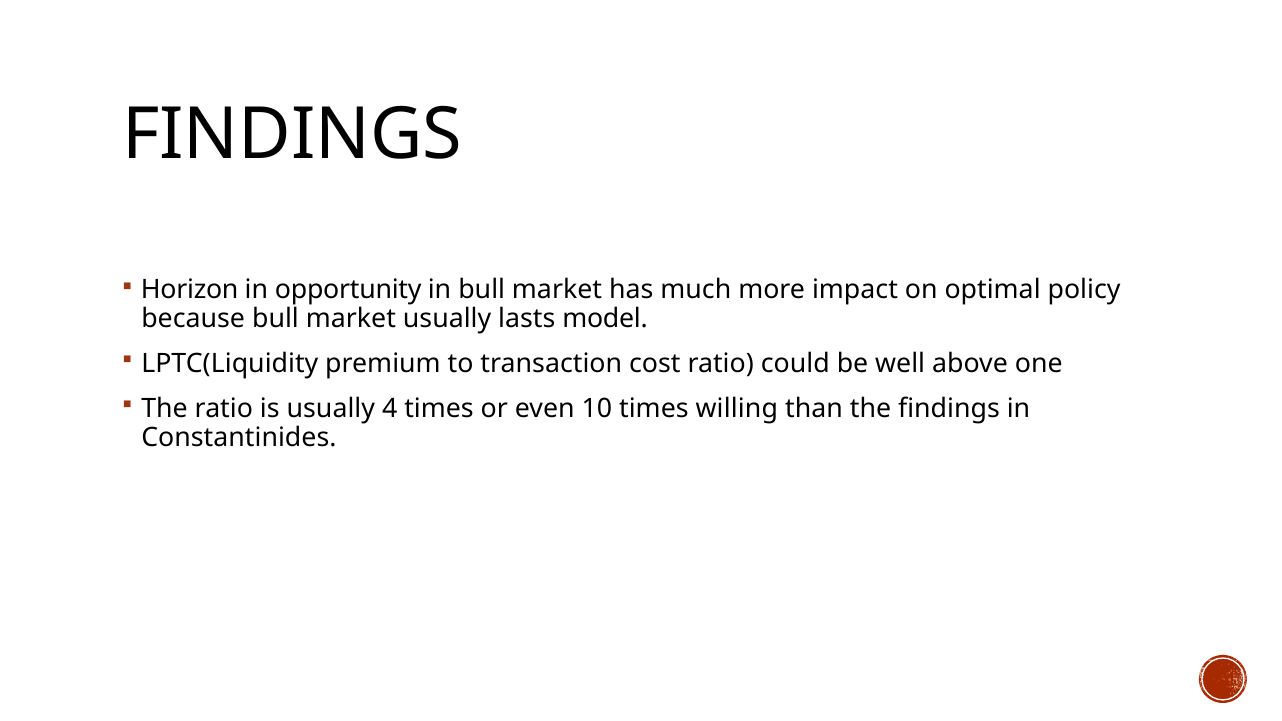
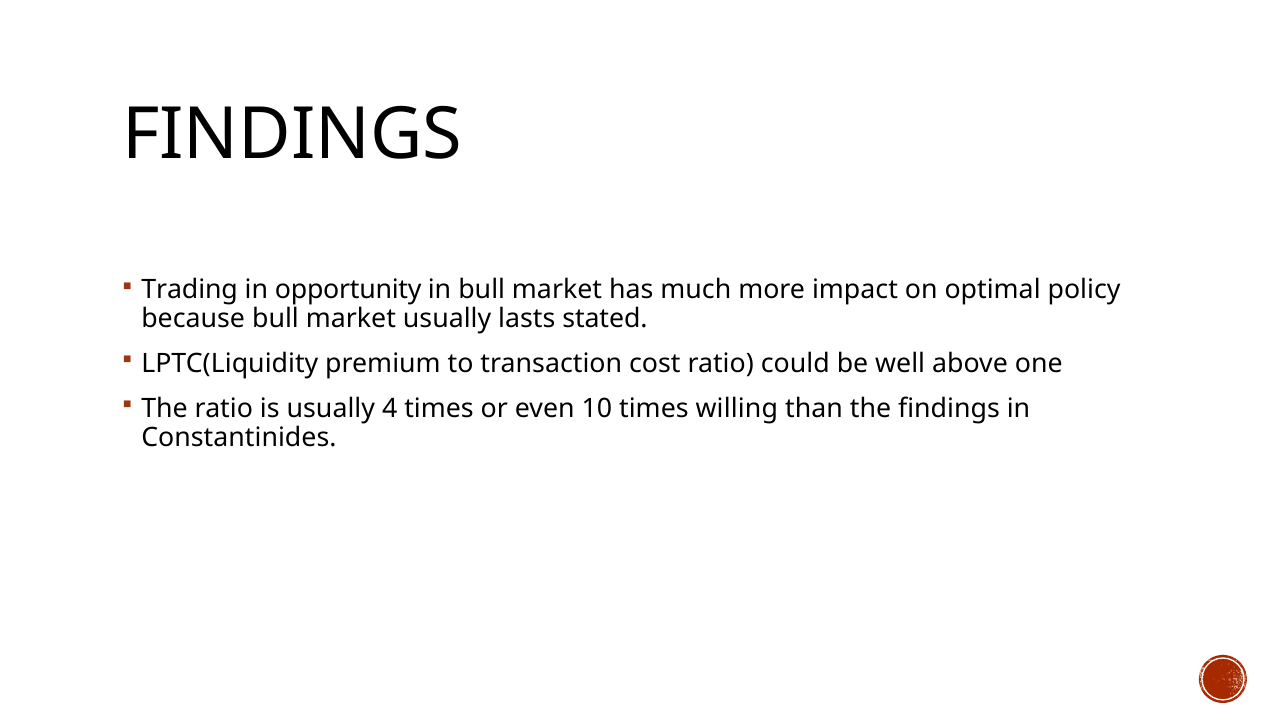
Horizon: Horizon -> Trading
model: model -> stated
